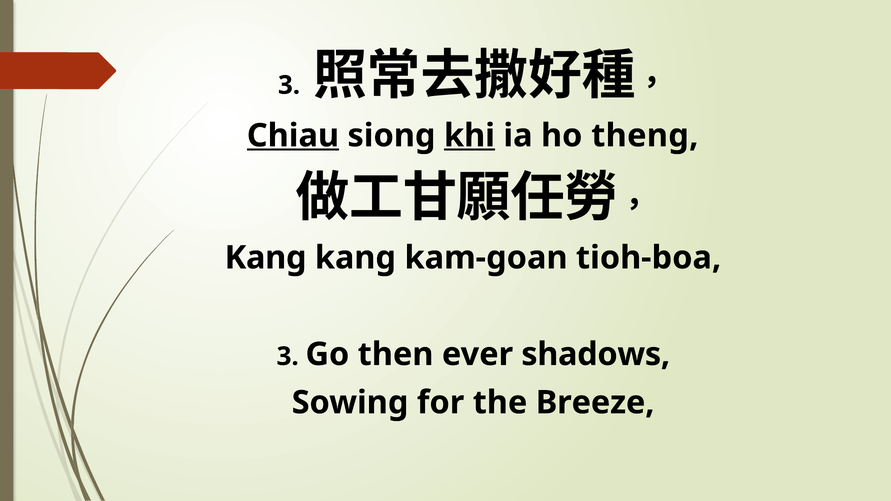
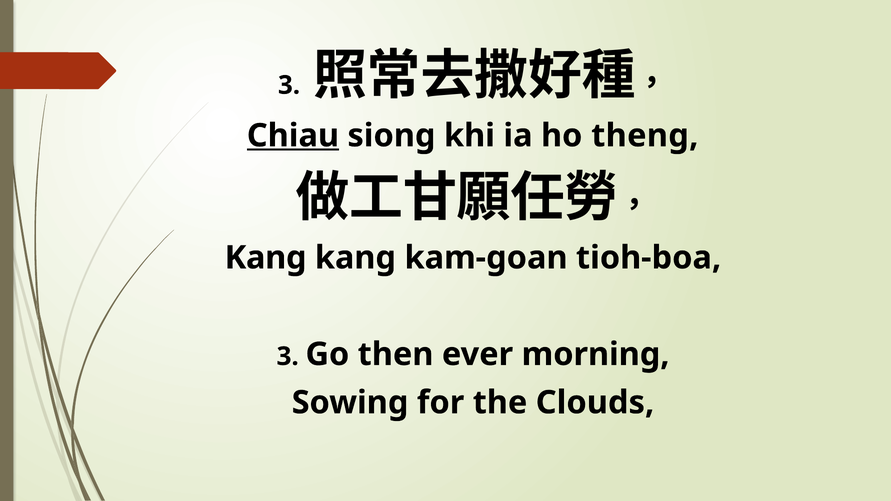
khi underline: present -> none
shadows: shadows -> morning
Breeze: Breeze -> Clouds
